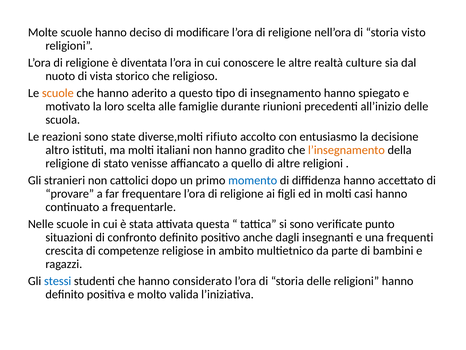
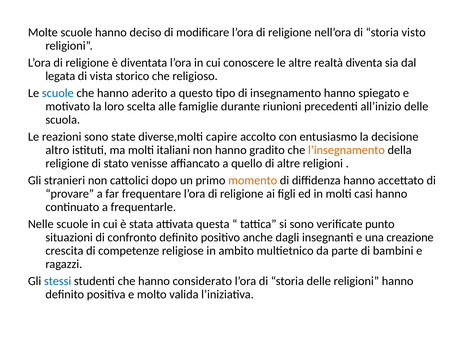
culture: culture -> diventa
nuoto: nuoto -> legata
scuole at (58, 93) colour: orange -> blue
rifiuto: rifiuto -> capire
momento colour: blue -> orange
frequenti: frequenti -> creazione
